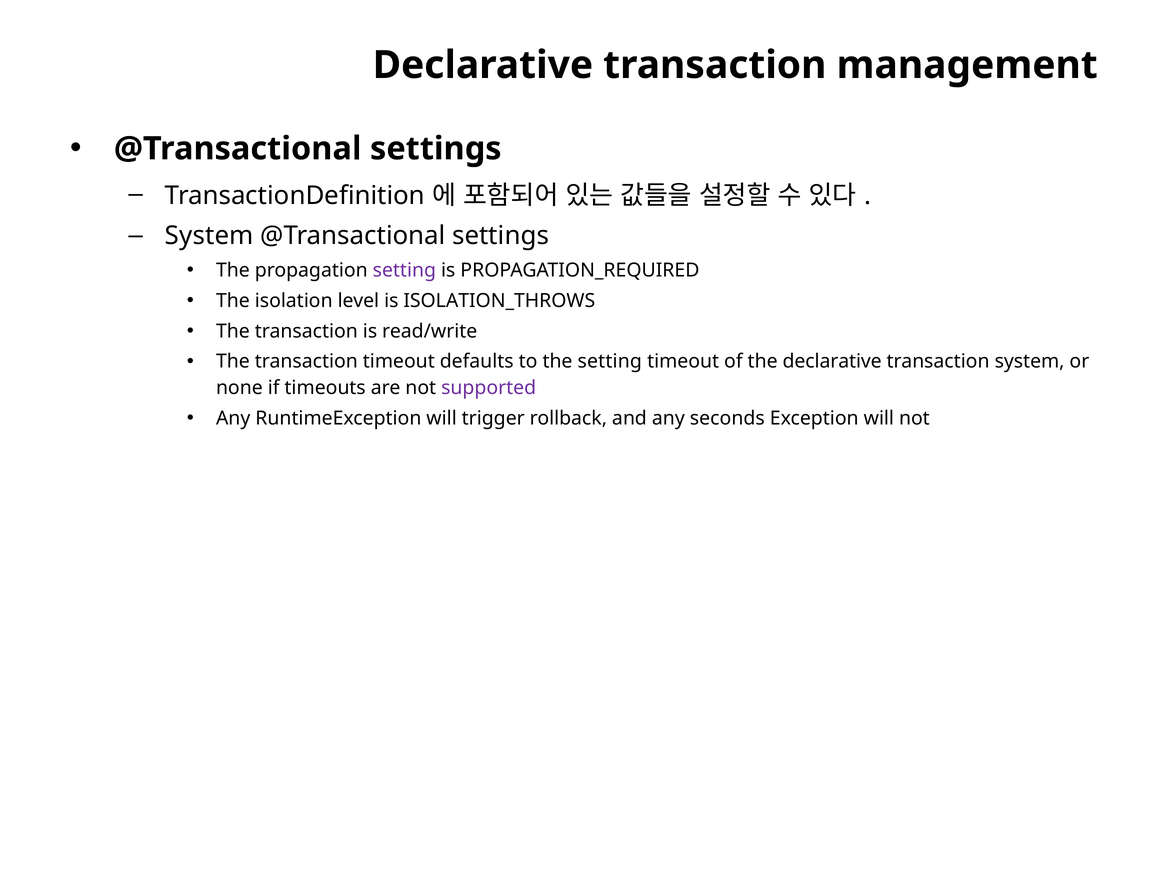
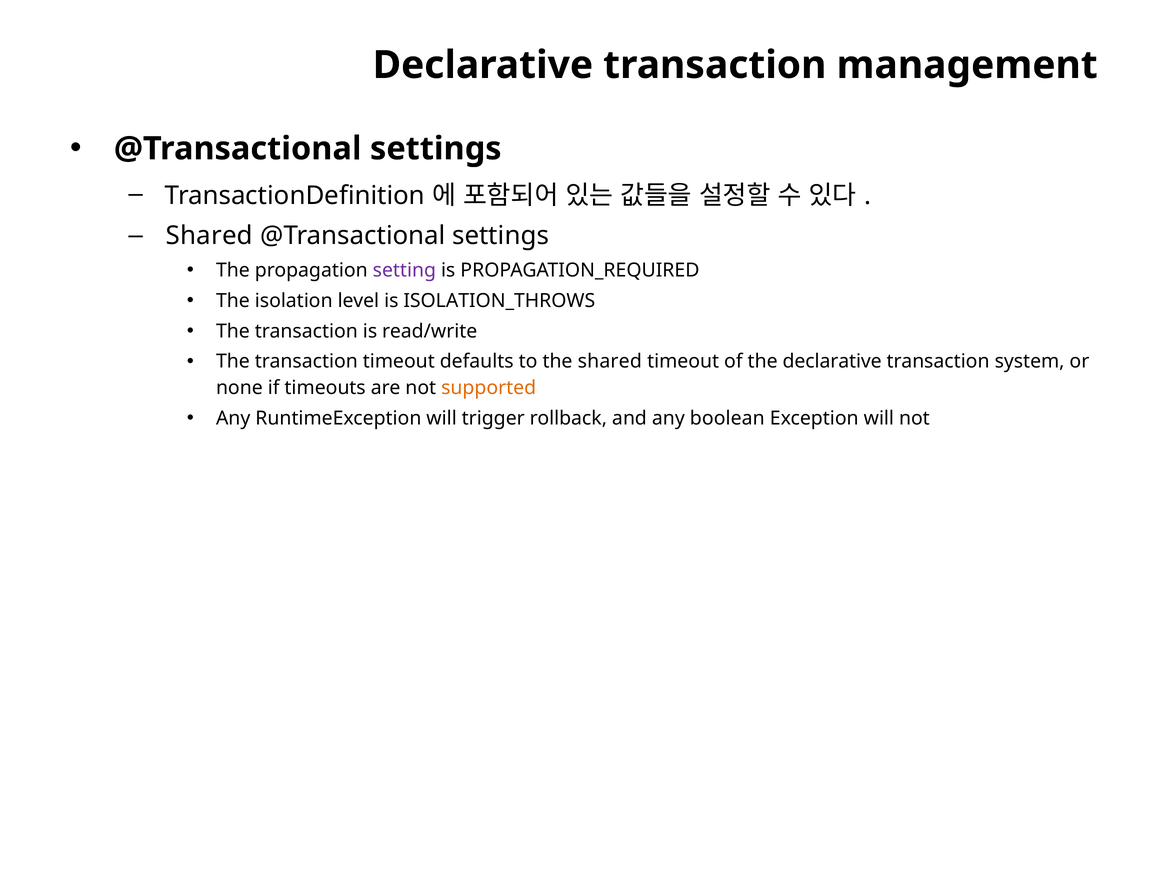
System at (209, 236): System -> Shared
the setting: setting -> shared
supported colour: purple -> orange
seconds: seconds -> boolean
